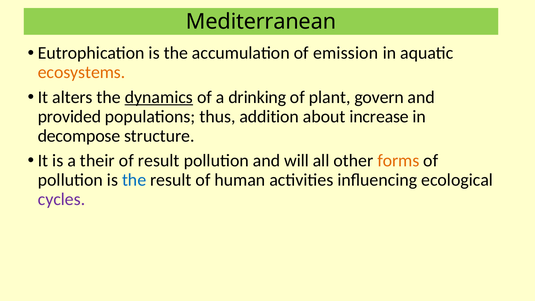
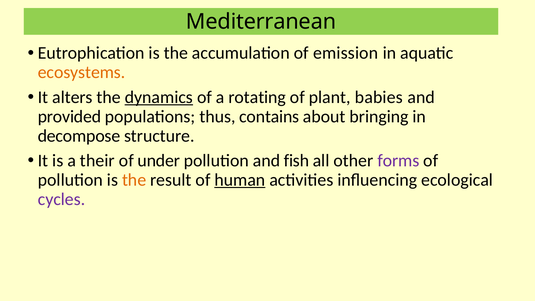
drinking: drinking -> rotating
govern: govern -> babies
addition: addition -> contains
increase: increase -> bringing
of result: result -> under
will: will -> fish
forms colour: orange -> purple
the at (134, 180) colour: blue -> orange
human underline: none -> present
